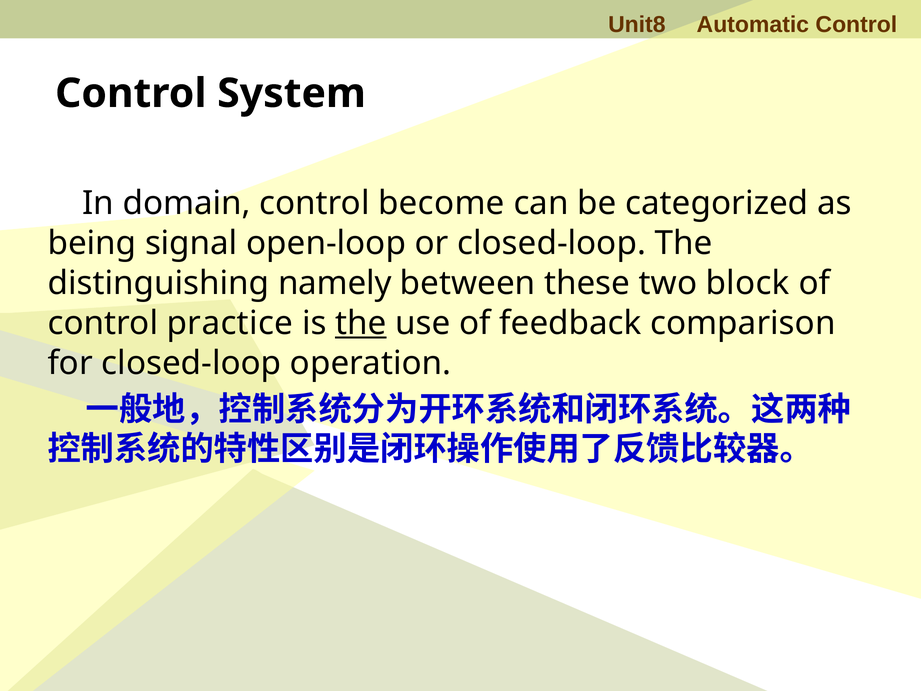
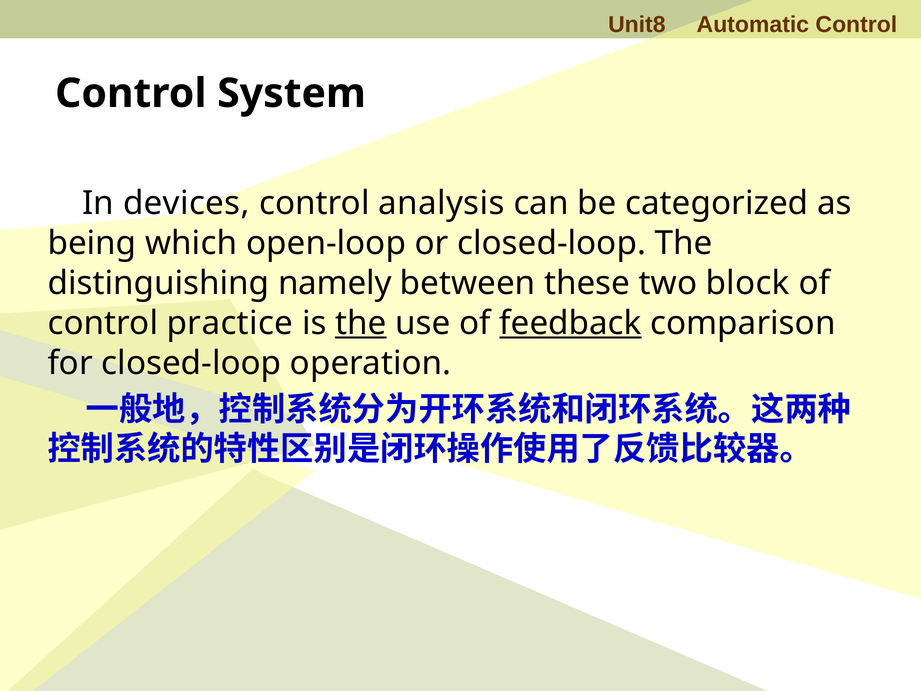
domain: domain -> devices
become: become -> analysis
signal: signal -> which
feedback underline: none -> present
